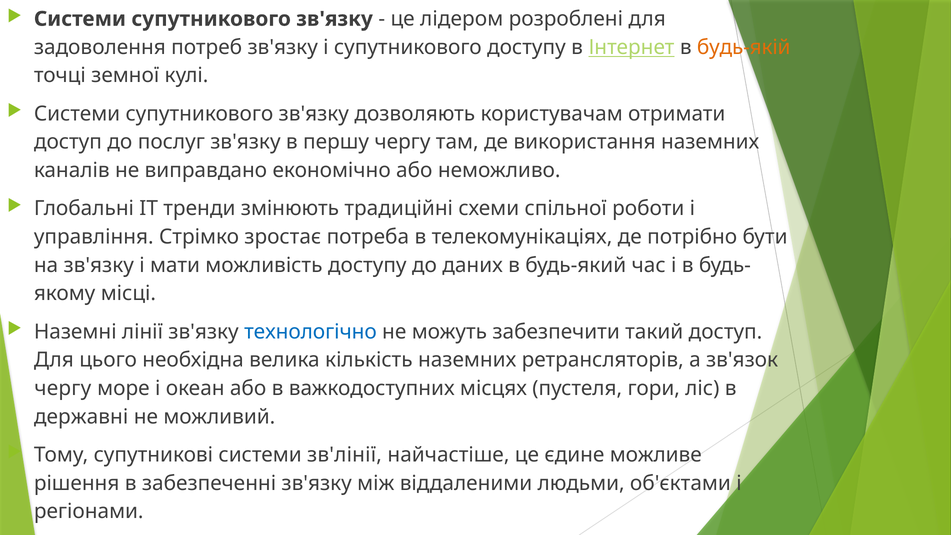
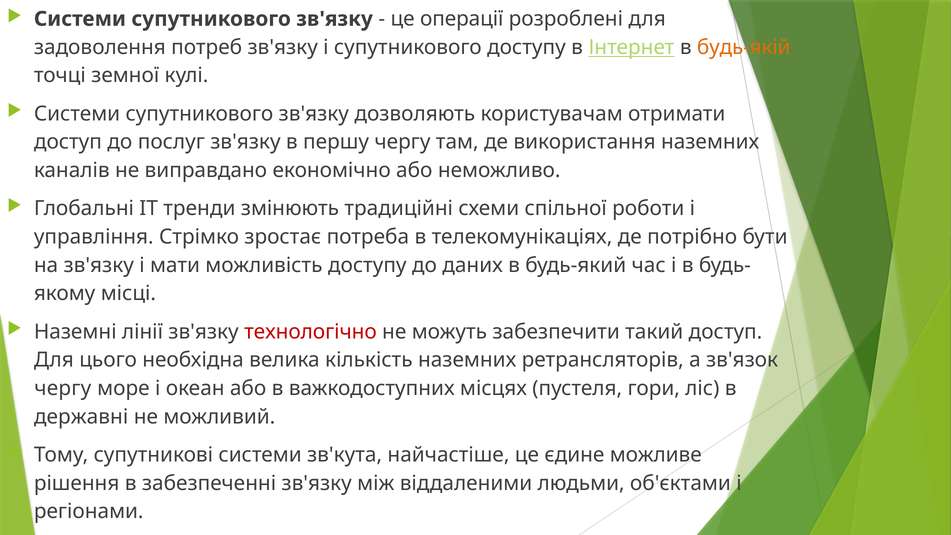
лідером: лідером -> операції
технологічно colour: blue -> red
зв'лінії: зв'лінії -> зв'кута
